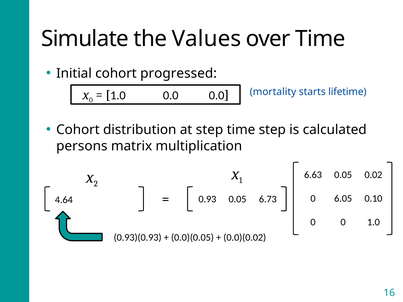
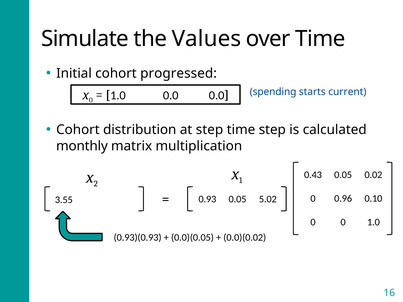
mortality: mortality -> spending
lifetime: lifetime -> current
persons: persons -> monthly
6.63: 6.63 -> 0.43
6.05: 6.05 -> 0.96
6.73: 6.73 -> 5.02
4.64: 4.64 -> 3.55
